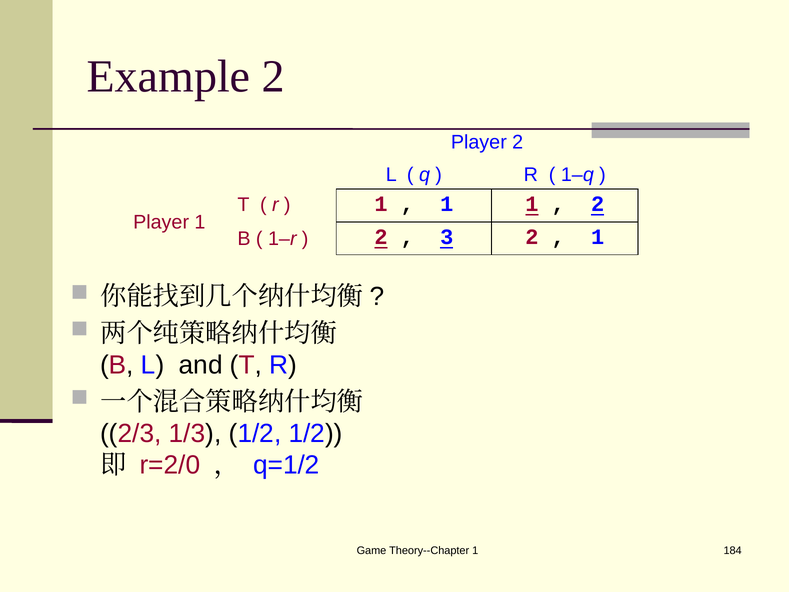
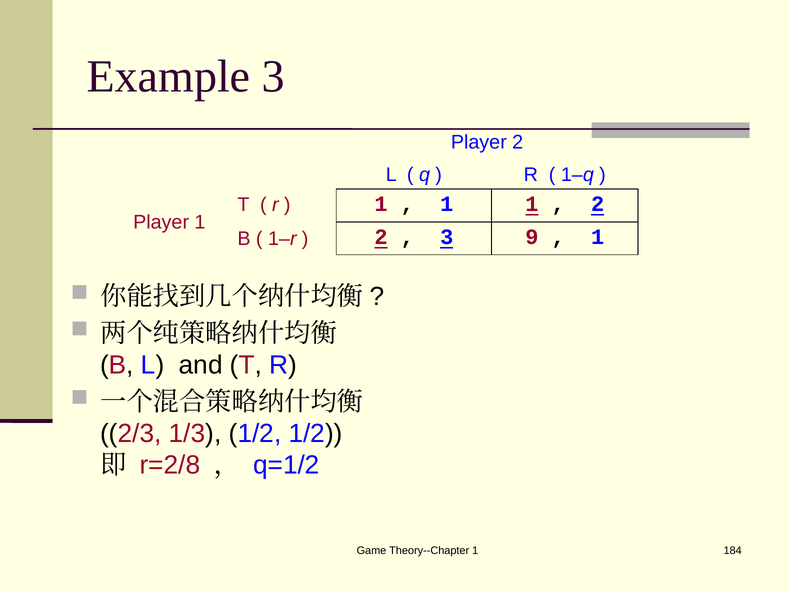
Example 2: 2 -> 3
3 2: 2 -> 9
r=2/0: r=2/0 -> r=2/8
